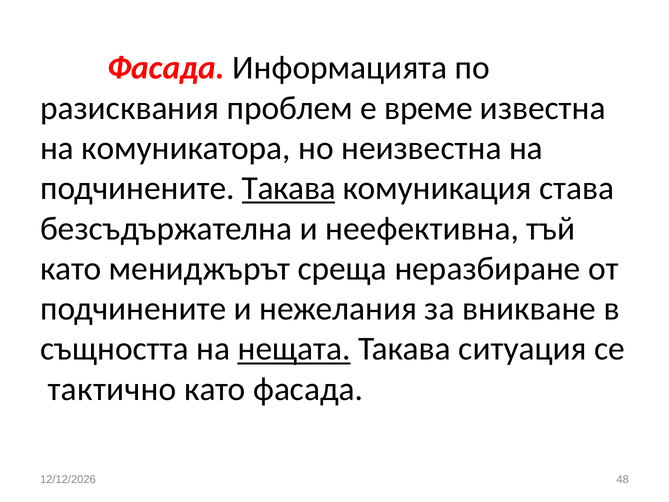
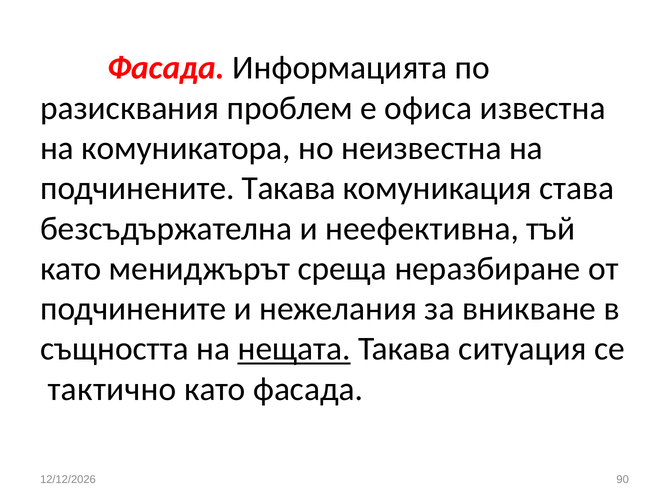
време: време -> офиса
Такава at (289, 188) underline: present -> none
48: 48 -> 90
